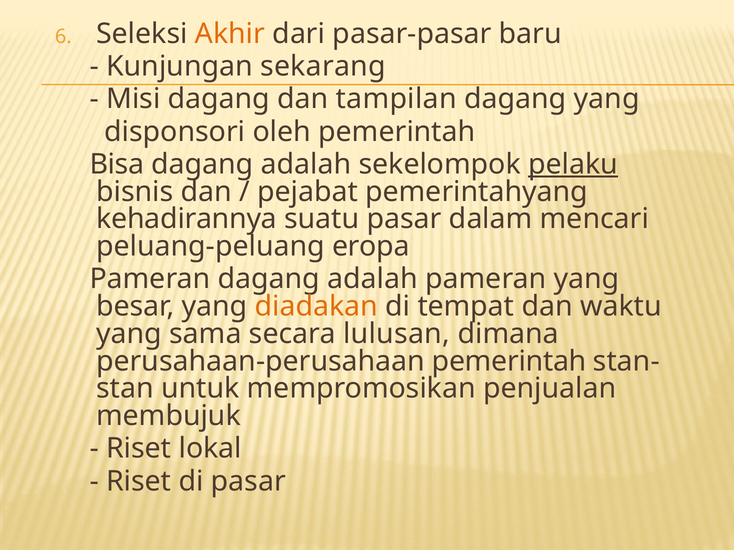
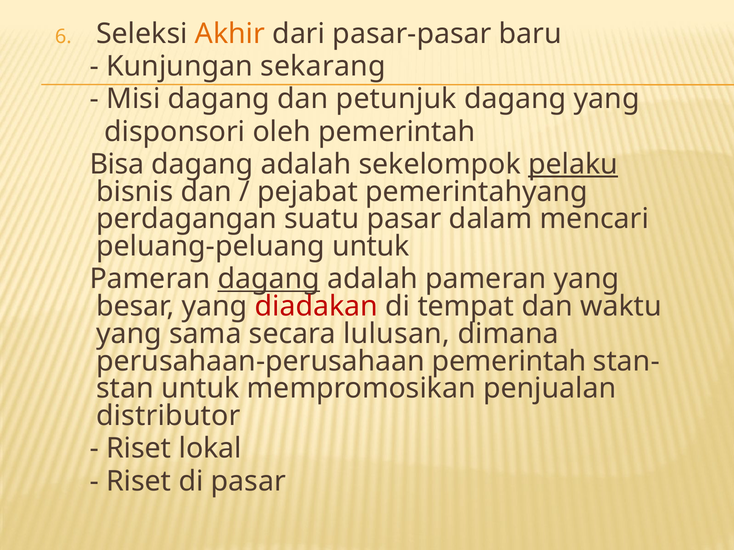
tampilan: tampilan -> petunjuk
kehadirannya: kehadirannya -> perdagangan
peluang-peluang eropa: eropa -> untuk
dagang at (269, 279) underline: none -> present
diadakan colour: orange -> red
membujuk: membujuk -> distributor
